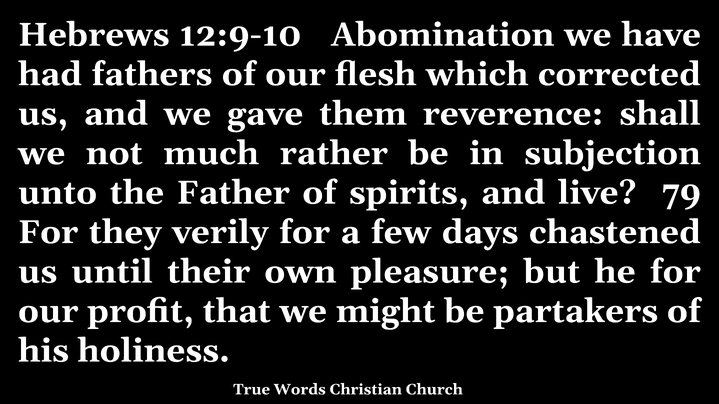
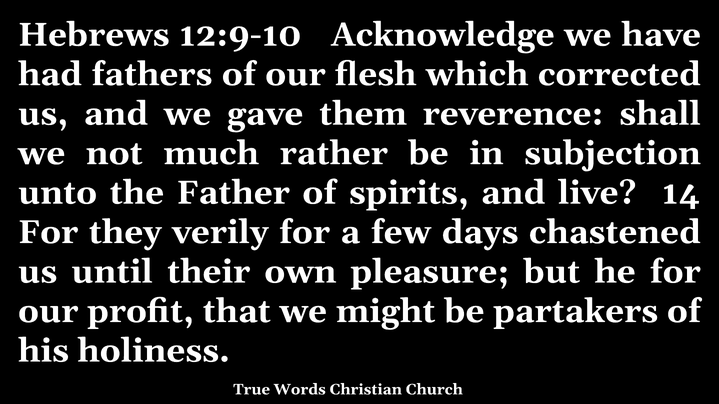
Abomination: Abomination -> Acknowledge
79: 79 -> 14
